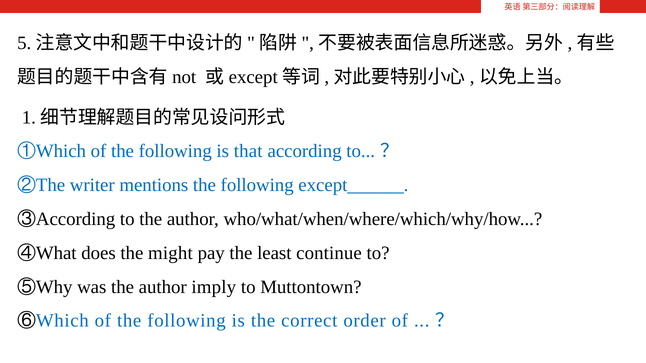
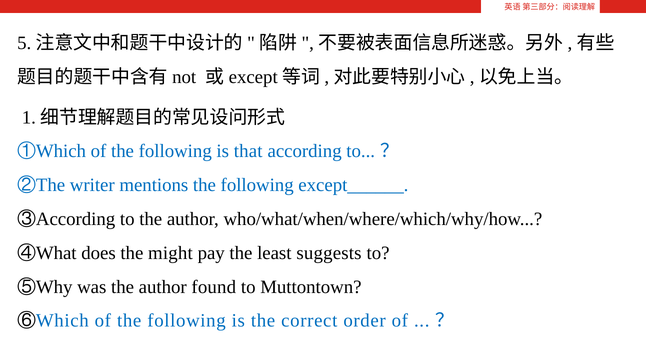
continue: continue -> suggests
imply: imply -> found
